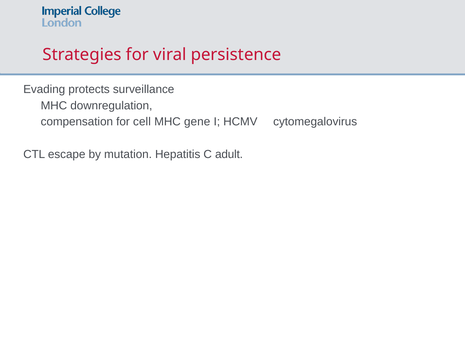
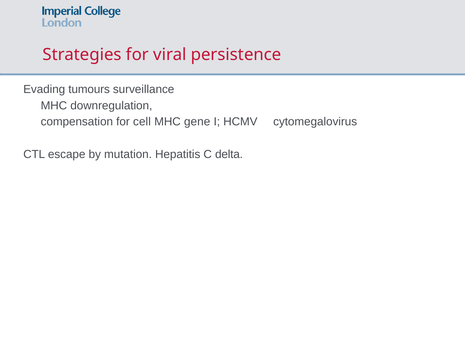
protects: protects -> tumours
adult: adult -> delta
